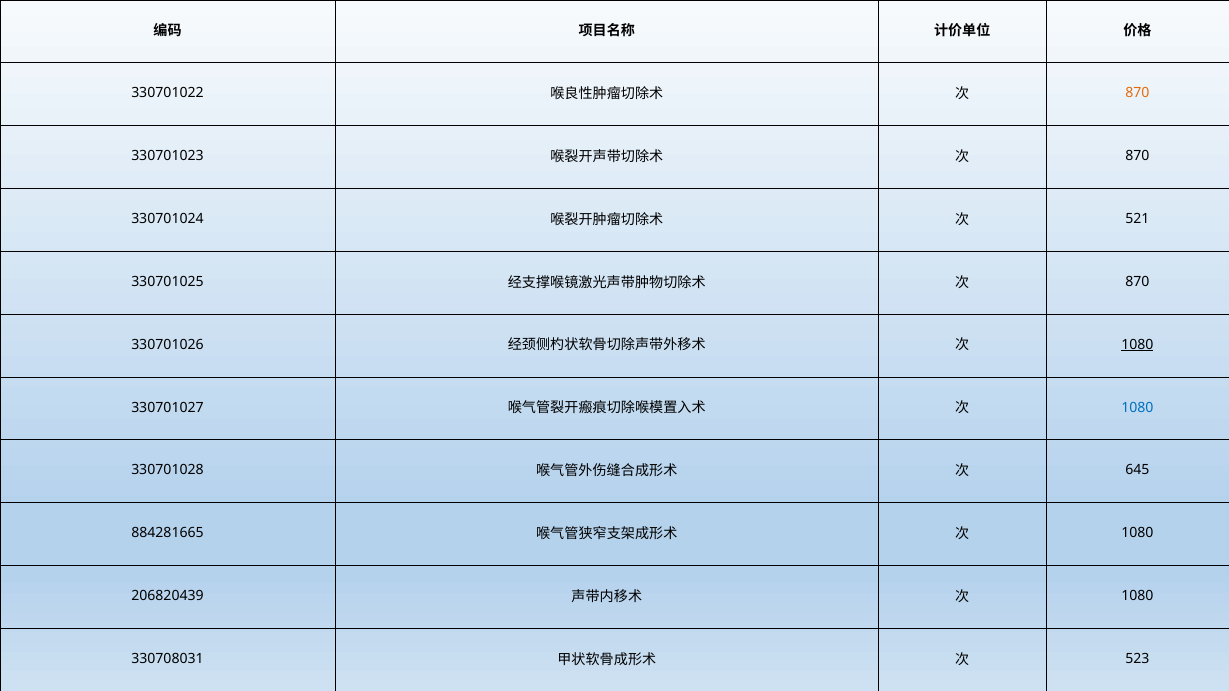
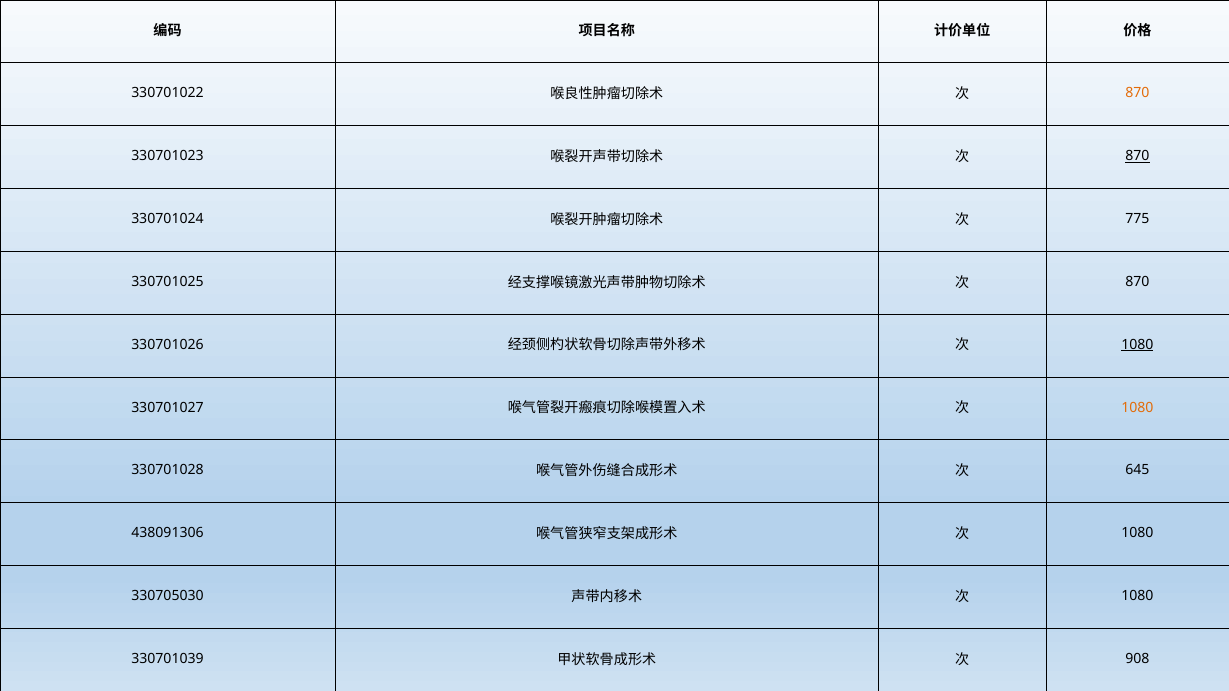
870 at (1137, 156) underline: none -> present
521: 521 -> 775
1080 at (1137, 408) colour: blue -> orange
884281665: 884281665 -> 438091306
206820439: 206820439 -> 330705030
330708031: 330708031 -> 330701039
523: 523 -> 908
